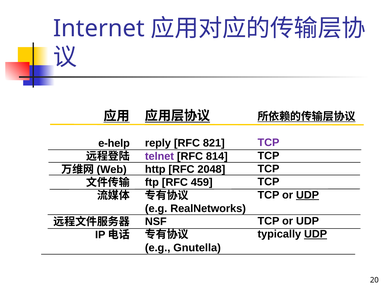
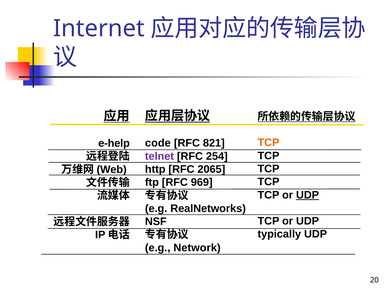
TCP at (268, 142) colour: purple -> orange
reply: reply -> code
814: 814 -> 254
2048: 2048 -> 2065
459: 459 -> 969
UDP at (316, 234) underline: present -> none
Gnutella: Gnutella -> Network
